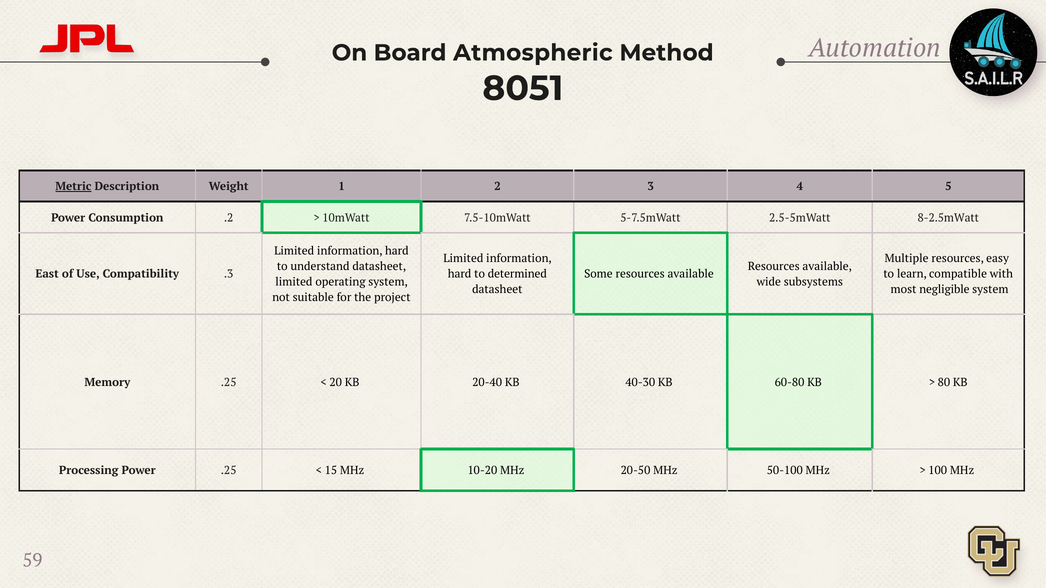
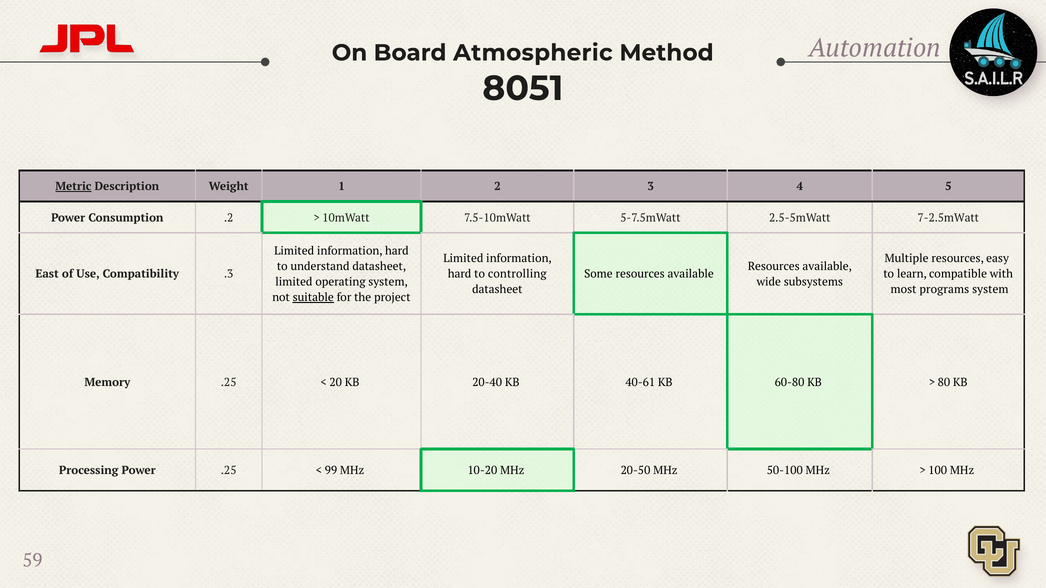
8-2.5mWatt: 8-2.5mWatt -> 7-2.5mWatt
determined: determined -> controlling
negligible: negligible -> programs
suitable underline: none -> present
40-30: 40-30 -> 40-61
15: 15 -> 99
